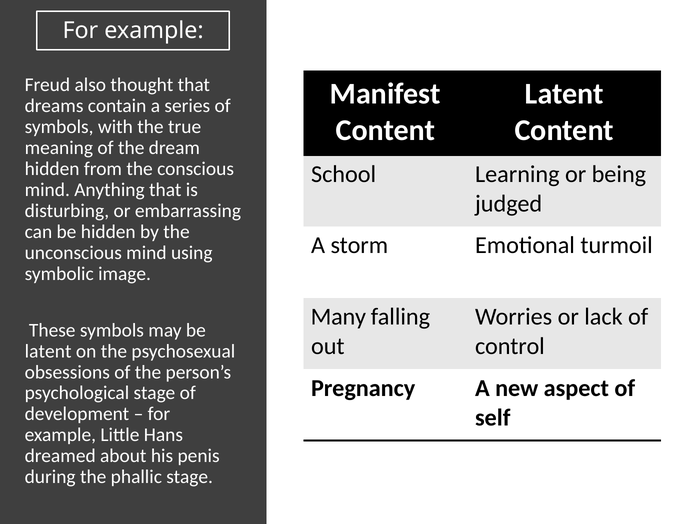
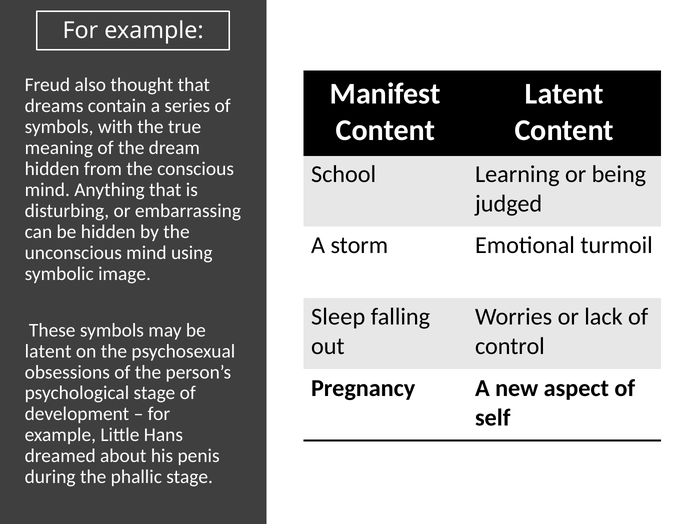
Many: Many -> Sleep
